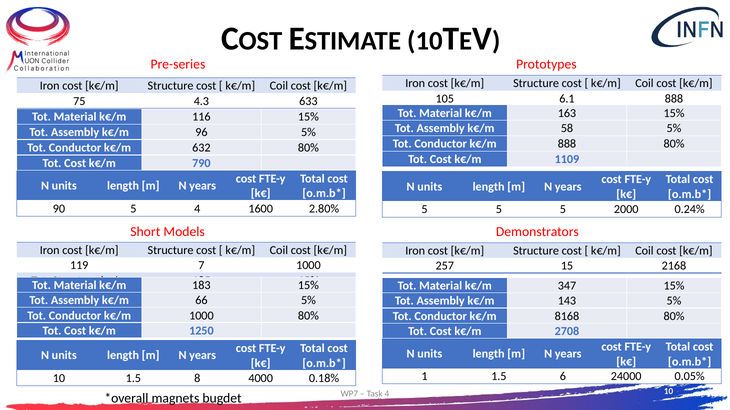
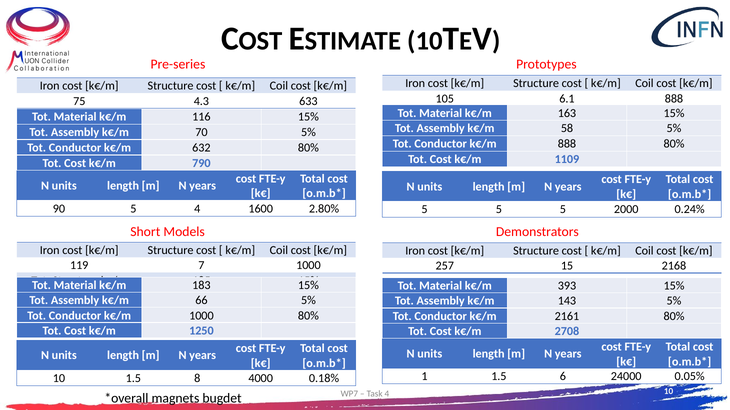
96: 96 -> 70
347: 347 -> 393
8168: 8168 -> 2161
